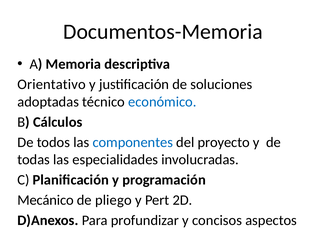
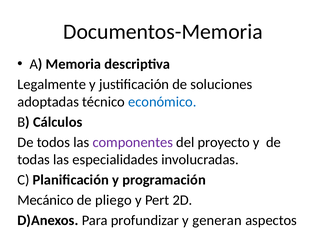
Orientativo: Orientativo -> Legalmente
componentes colour: blue -> purple
concisos: concisos -> generan
